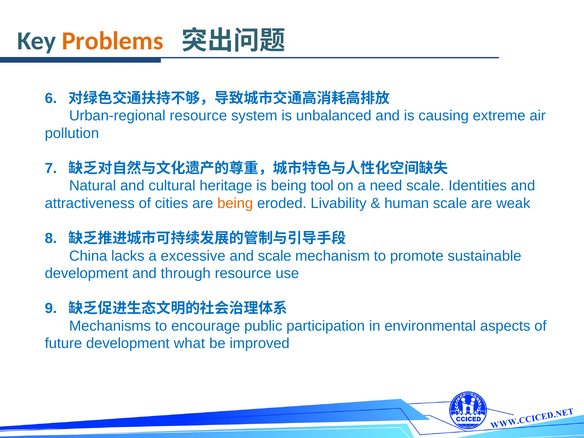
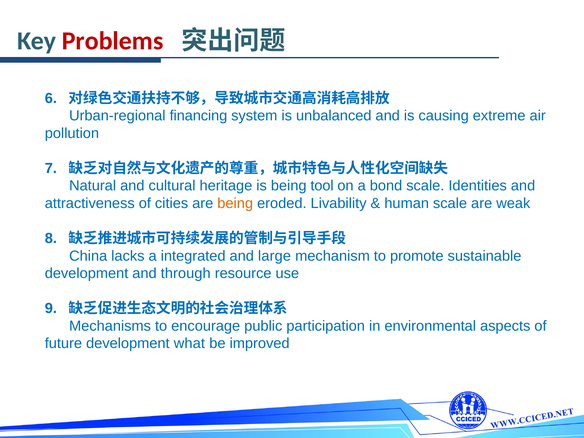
Problems colour: orange -> red
Urban-regional resource: resource -> financing
need: need -> bond
excessive: excessive -> integrated
and scale: scale -> large
